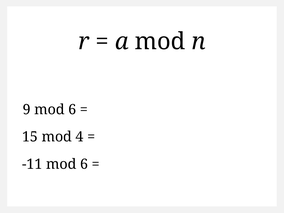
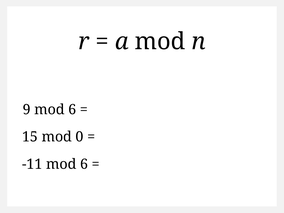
4: 4 -> 0
